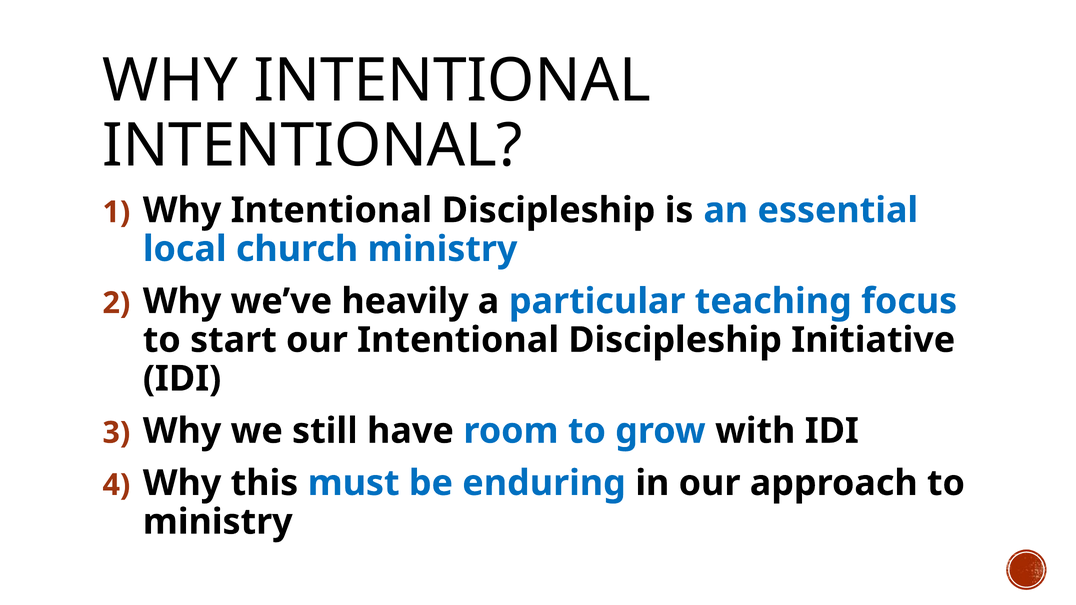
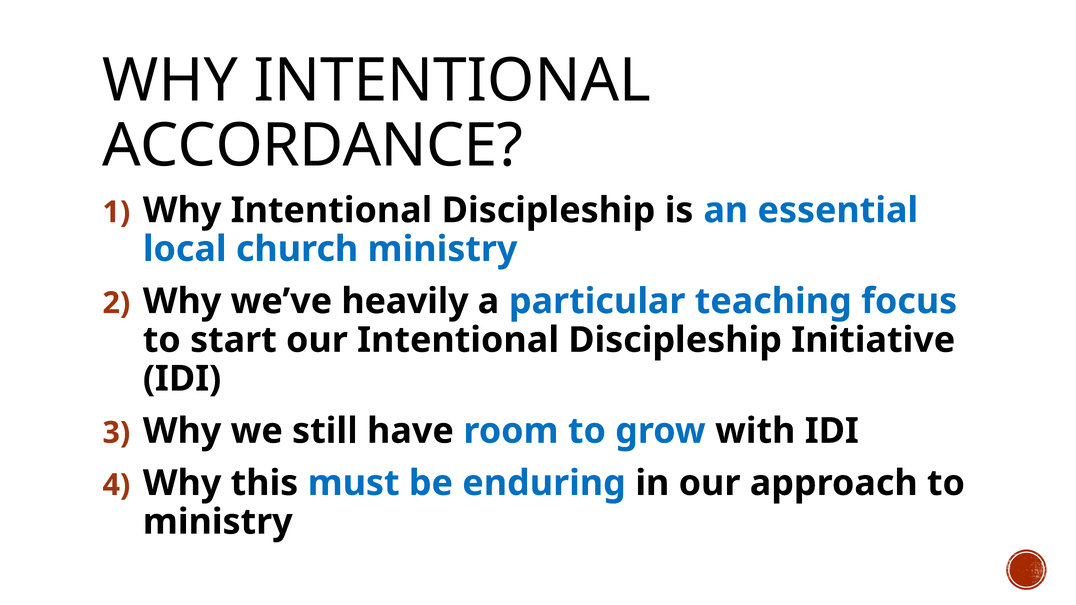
INTENTIONAL at (313, 146): INTENTIONAL -> ACCORDANCE
